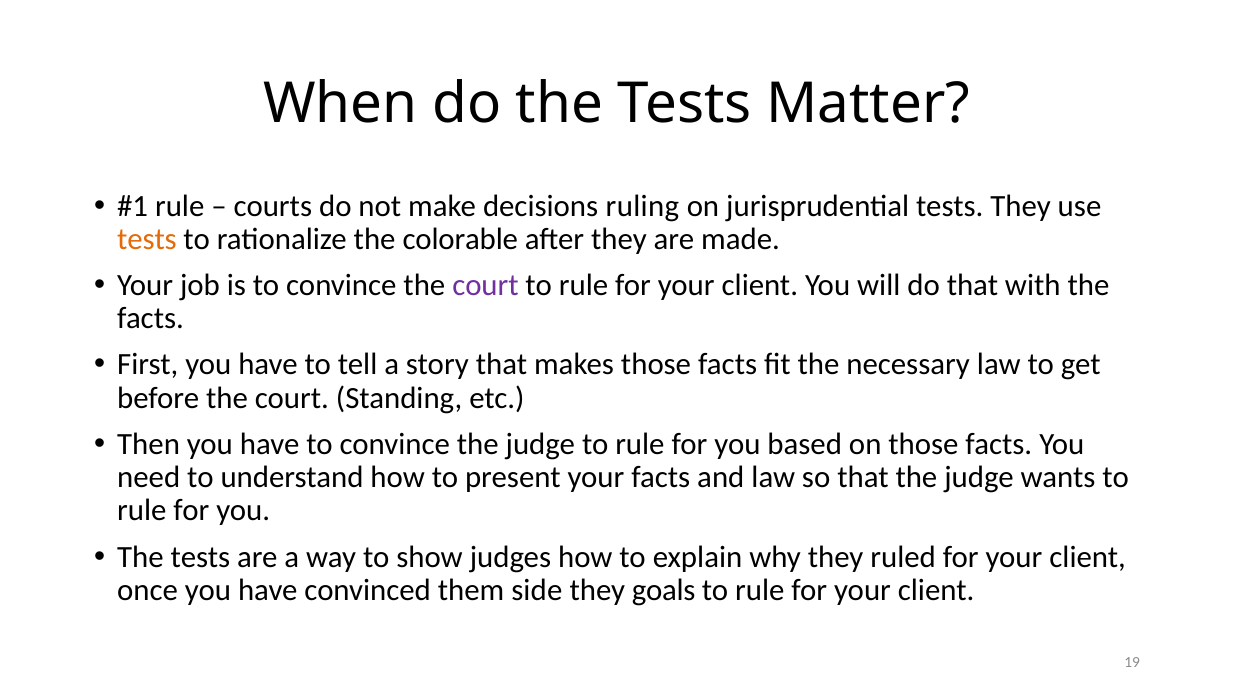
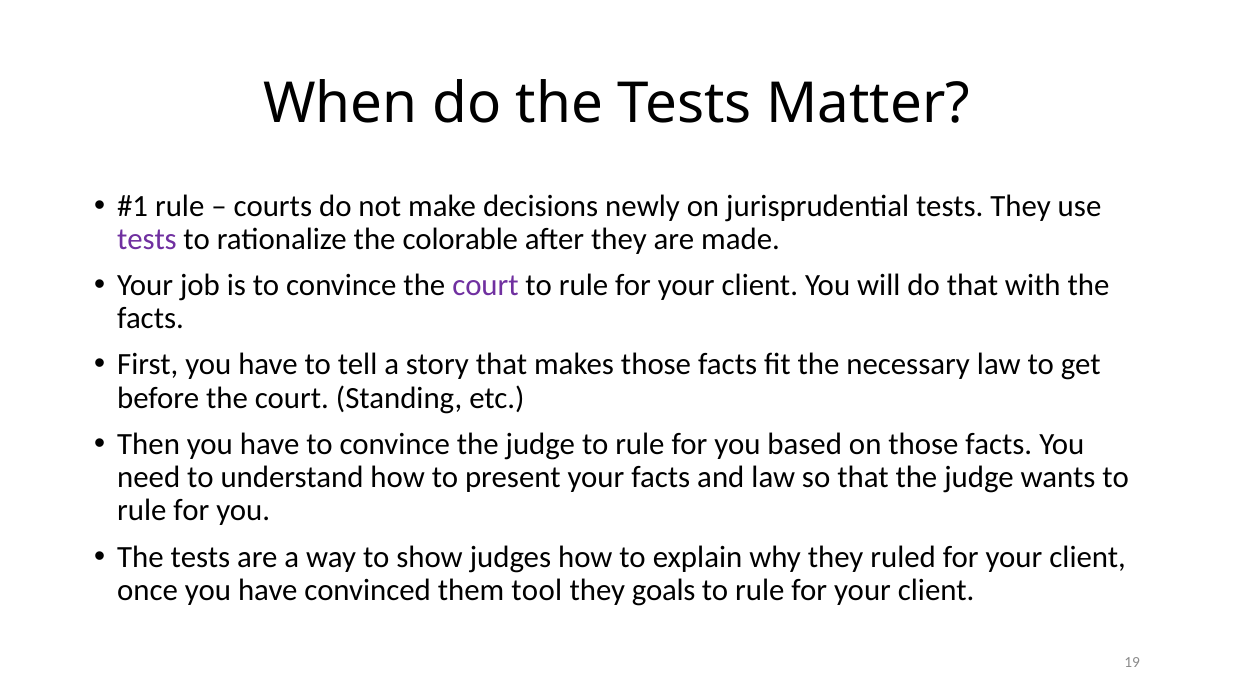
ruling: ruling -> newly
tests at (147, 239) colour: orange -> purple
side: side -> tool
